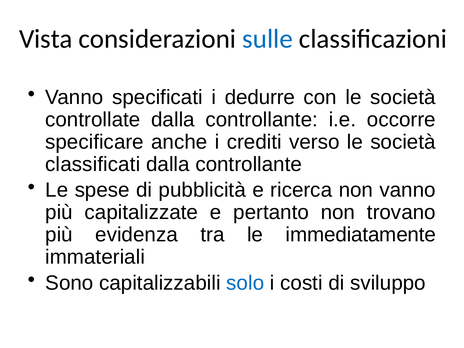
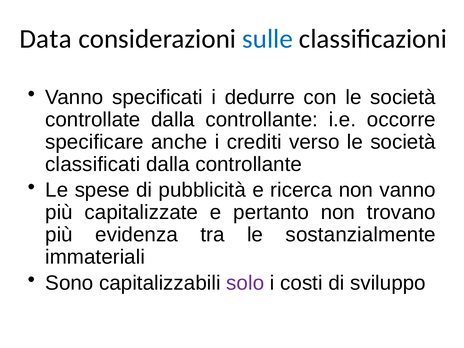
Vista: Vista -> Data
immediatamente: immediatamente -> sostanzialmente
solo colour: blue -> purple
